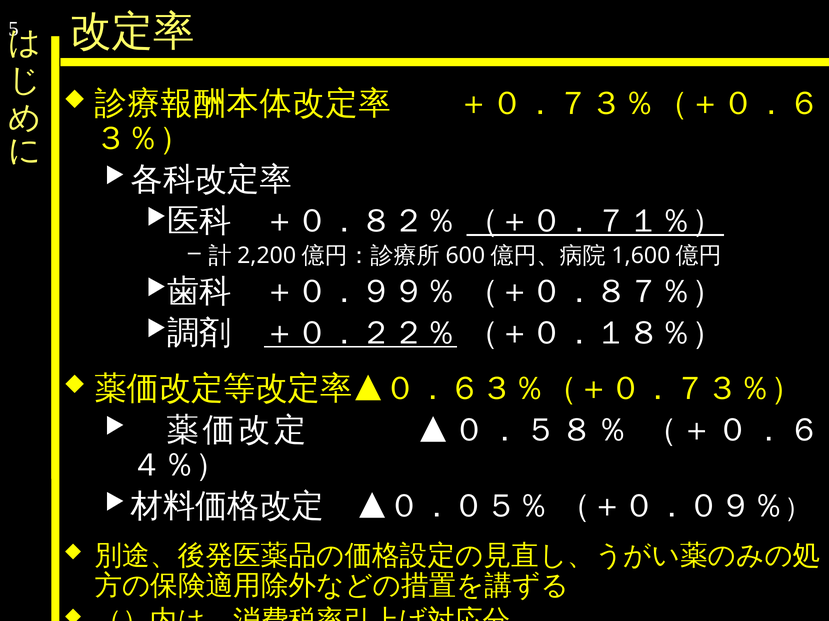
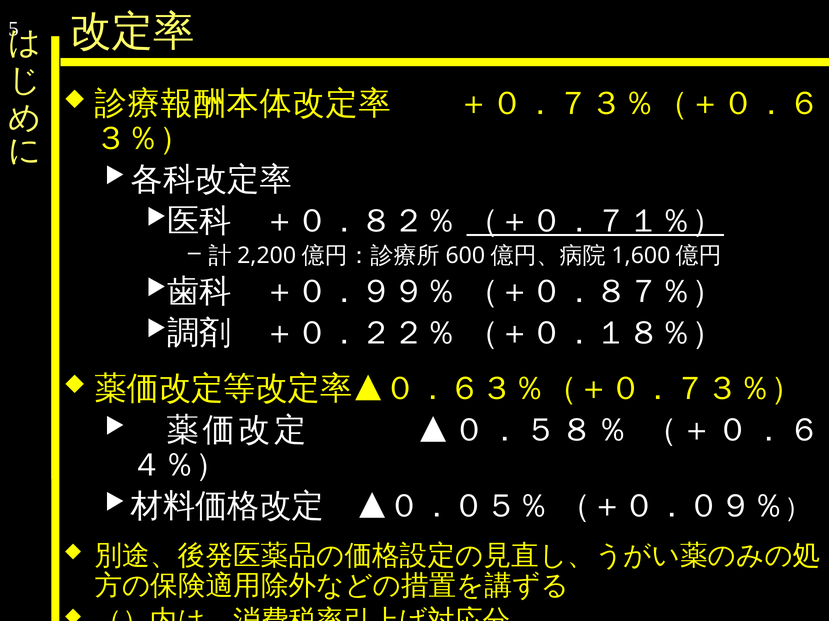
＋０．２２％ underline: present -> none
